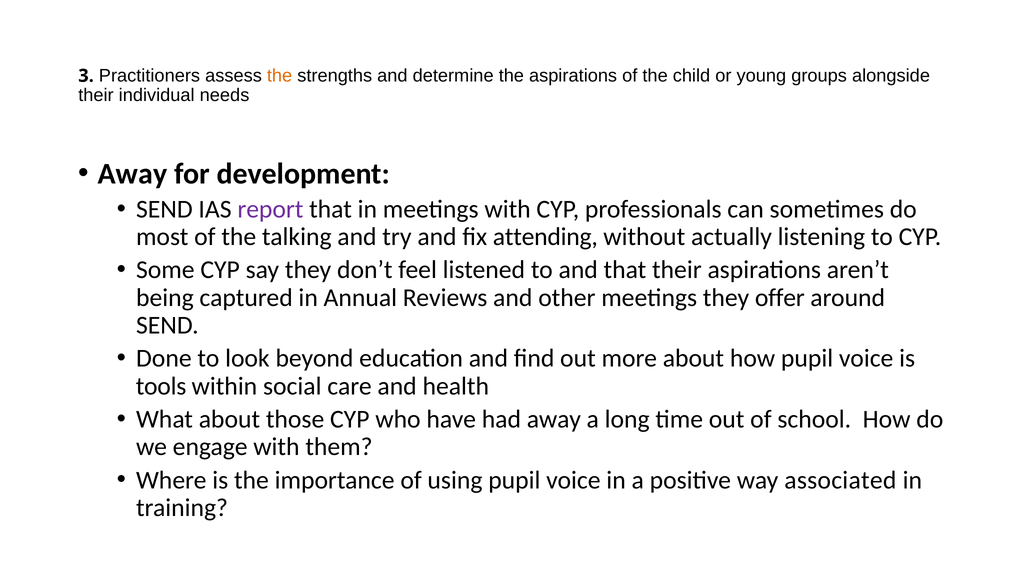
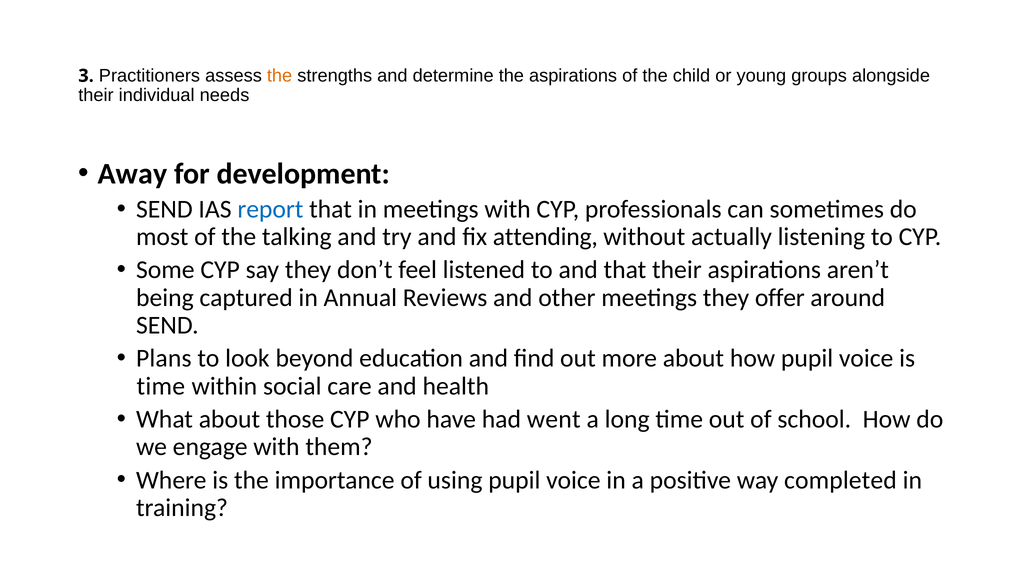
report colour: purple -> blue
Done: Done -> Plans
tools at (161, 386): tools -> time
had away: away -> went
associated: associated -> completed
